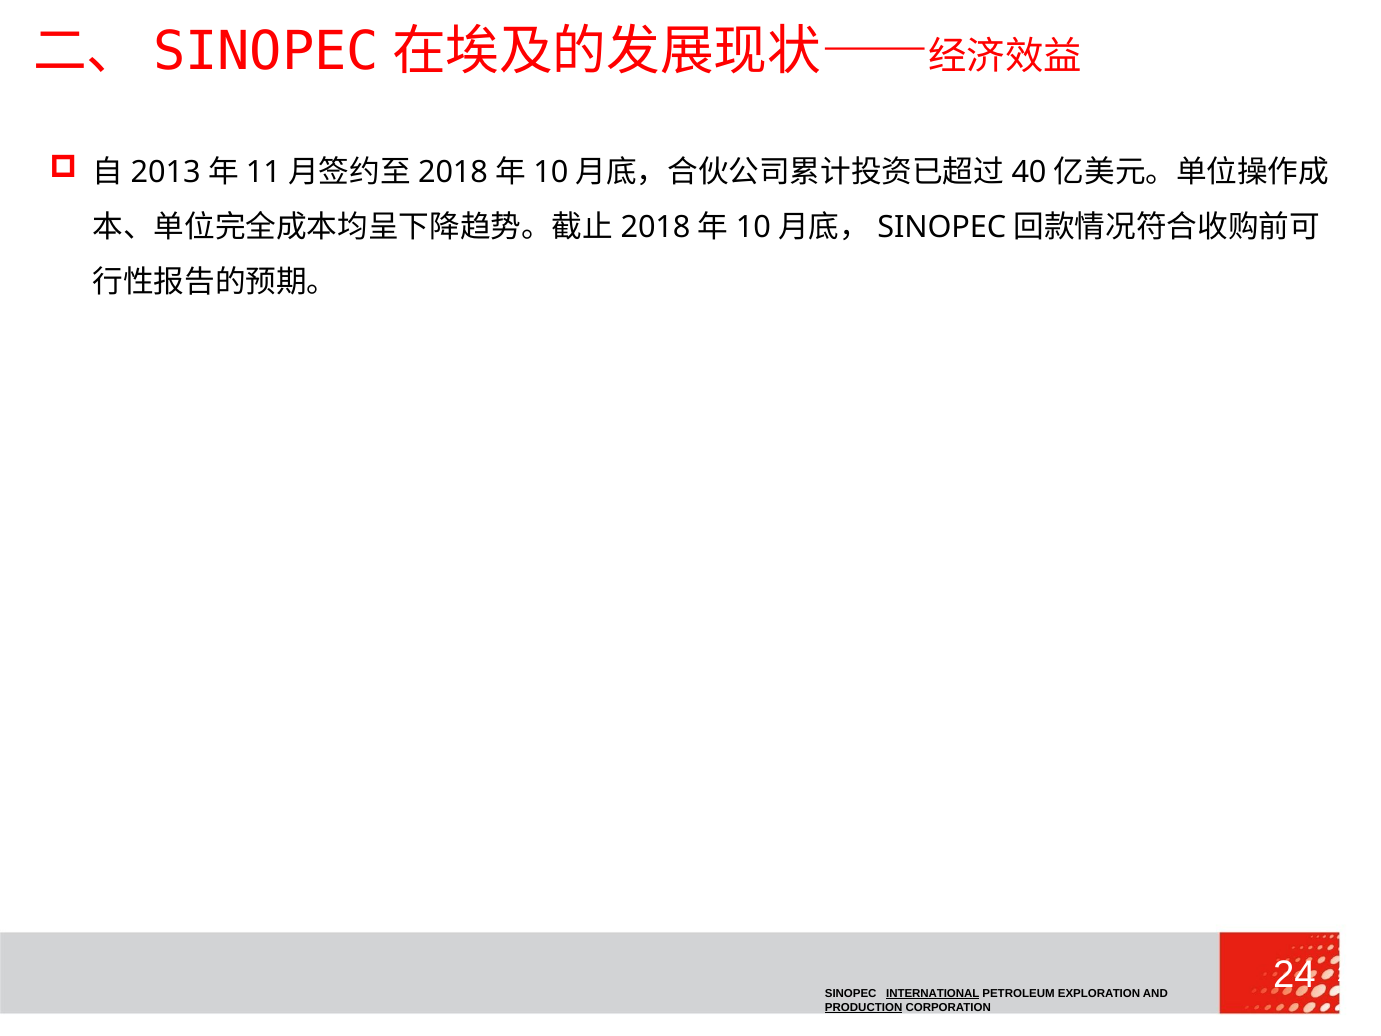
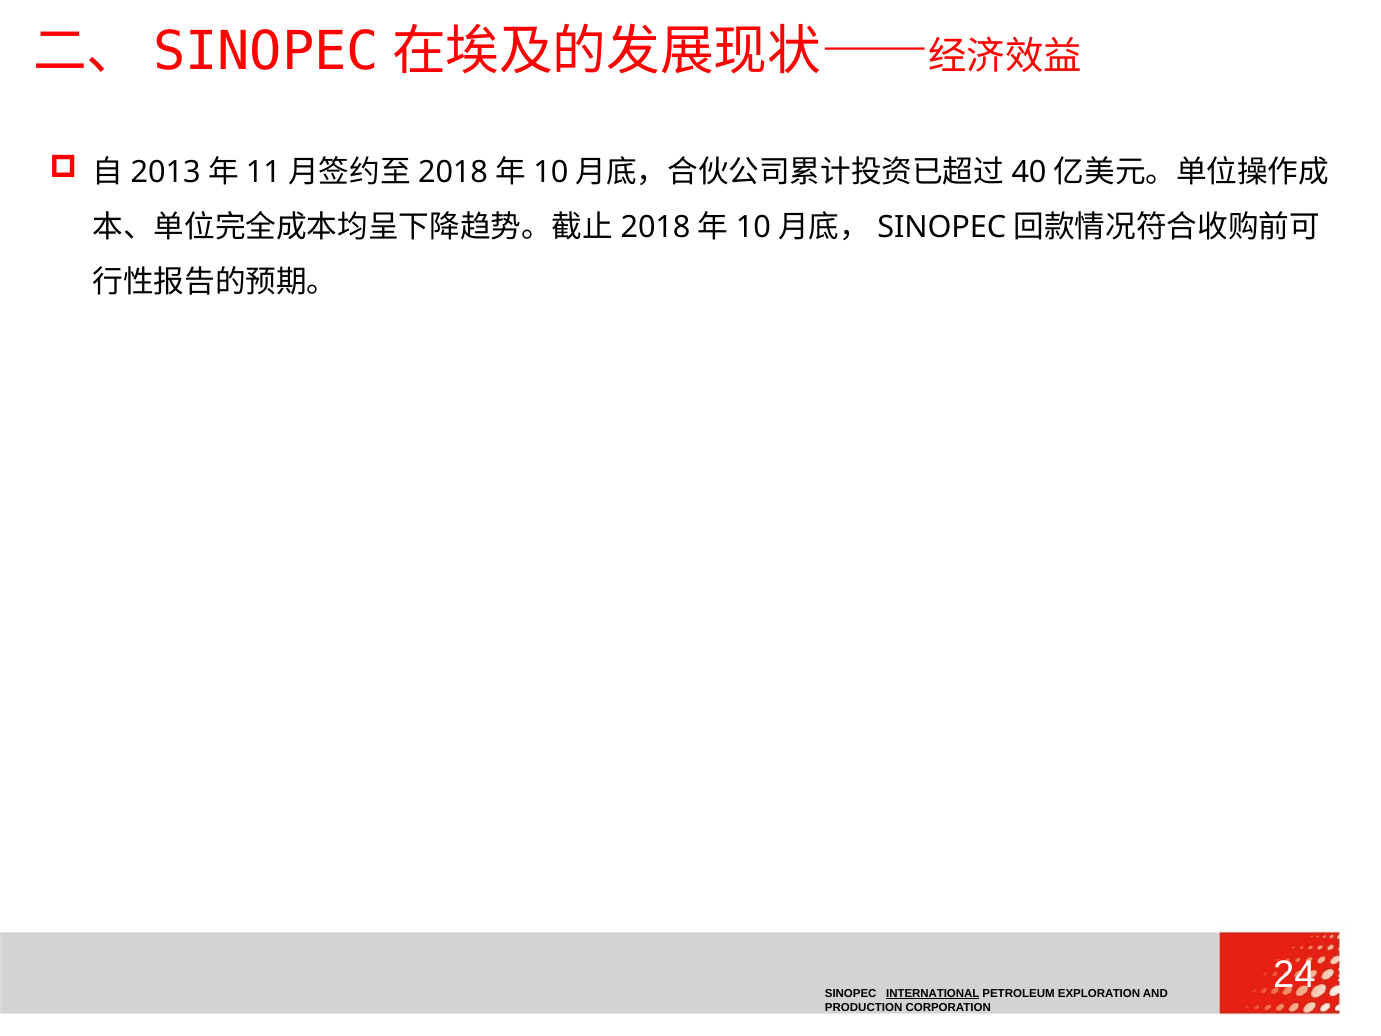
PRODUCTION underline: present -> none
